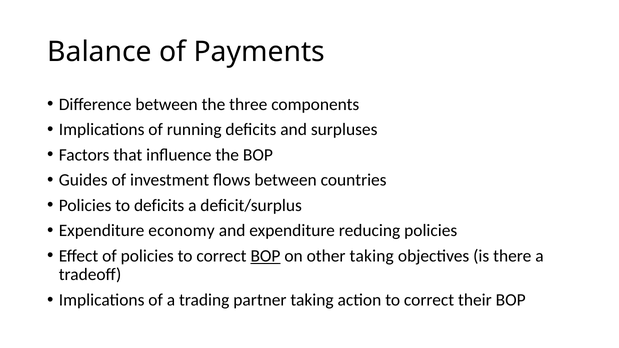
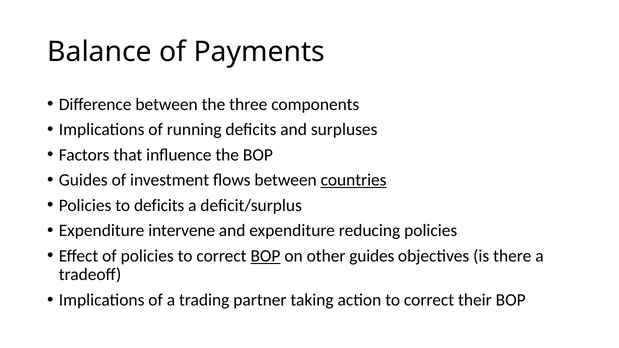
countries underline: none -> present
economy: economy -> intervene
other taking: taking -> guides
